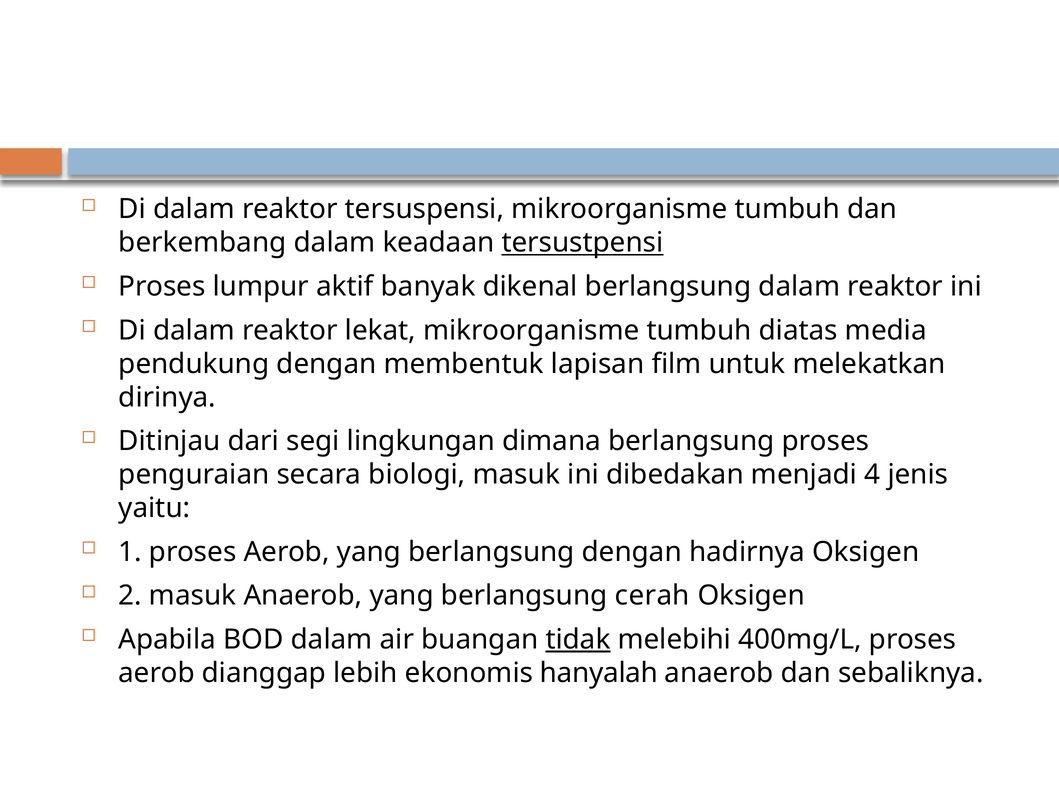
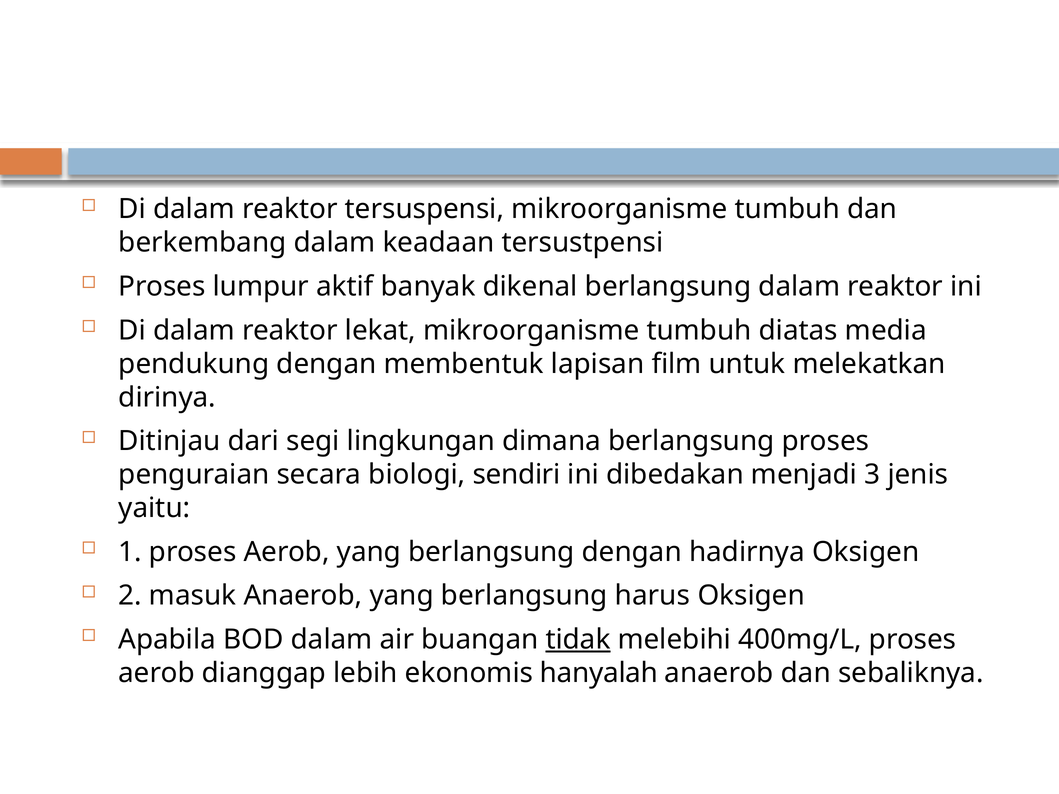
tersustpensi underline: present -> none
biologi masuk: masuk -> sendiri
4: 4 -> 3
cerah: cerah -> harus
